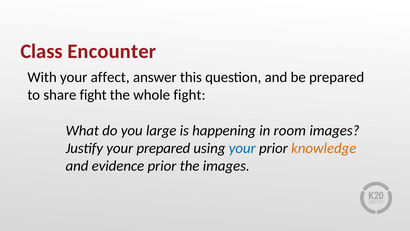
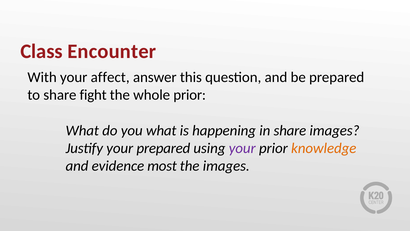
whole fight: fight -> prior
you large: large -> what
in room: room -> share
your at (242, 148) colour: blue -> purple
evidence prior: prior -> most
